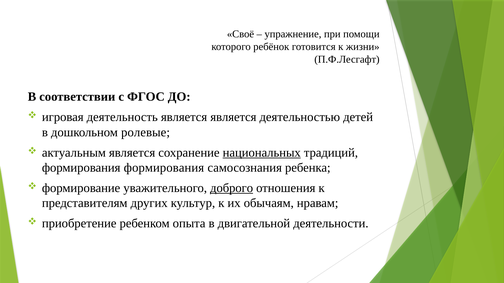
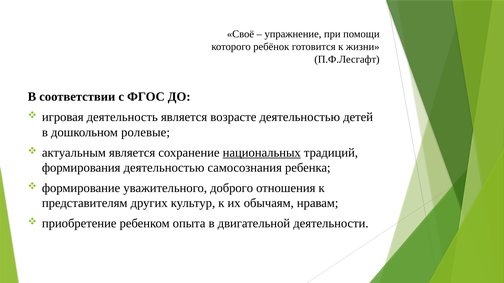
является является: является -> возрасте
формирования формирования: формирования -> деятельностью
доброго underline: present -> none
